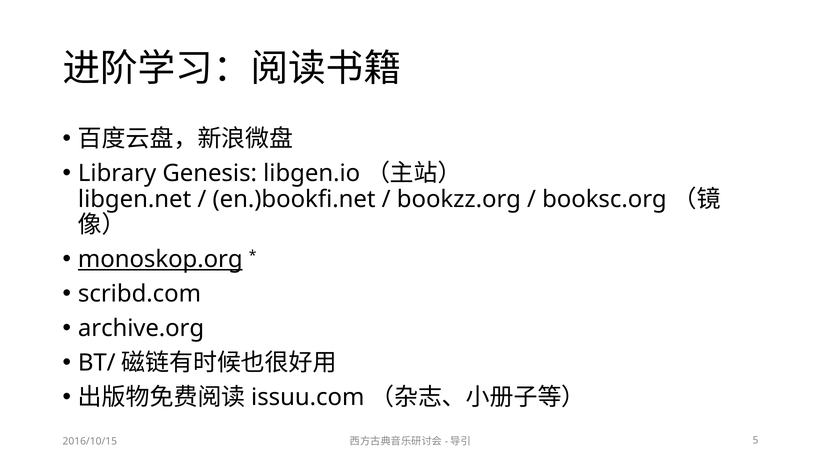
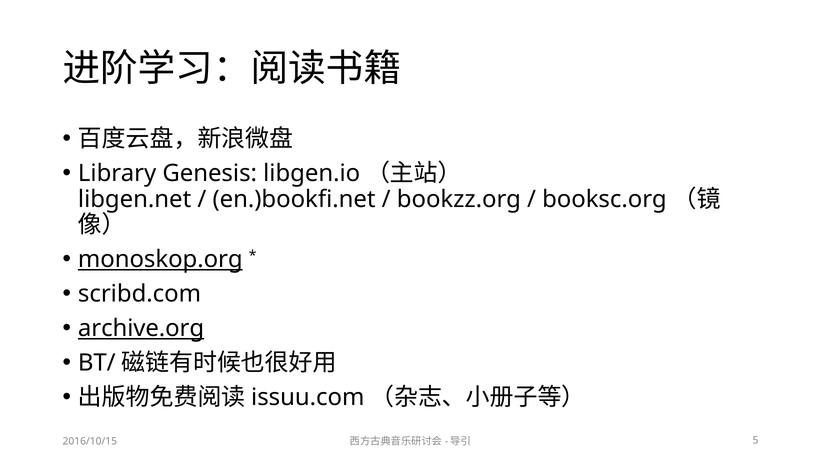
archive.org underline: none -> present
